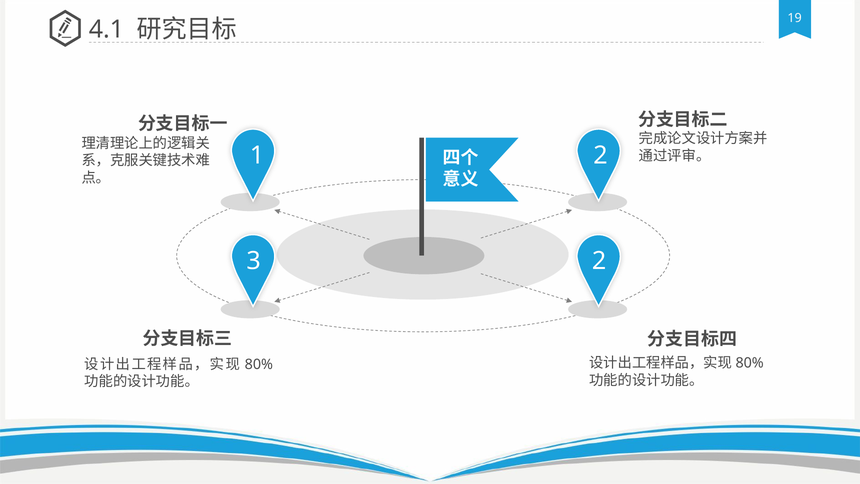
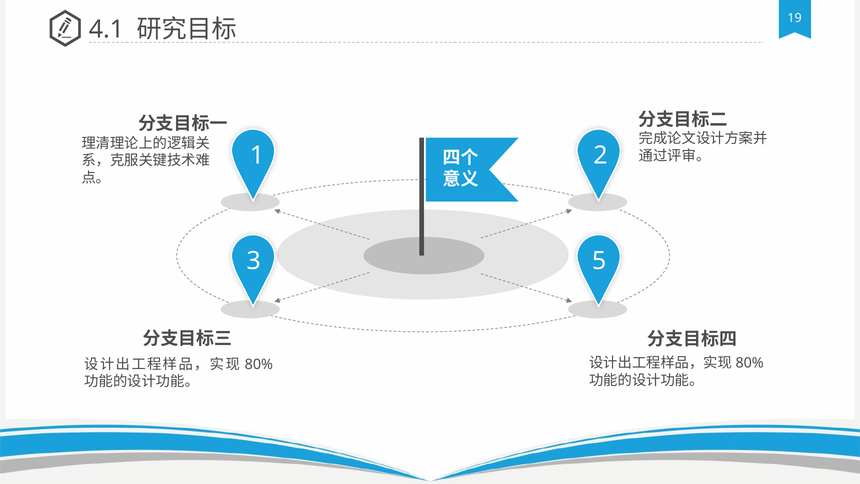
3 2: 2 -> 5
